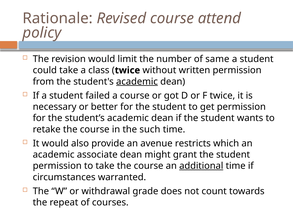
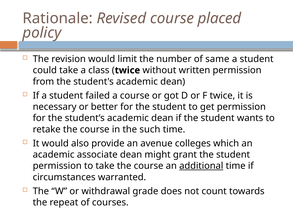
attend: attend -> placed
academic at (137, 81) underline: present -> none
restricts: restricts -> colleges
